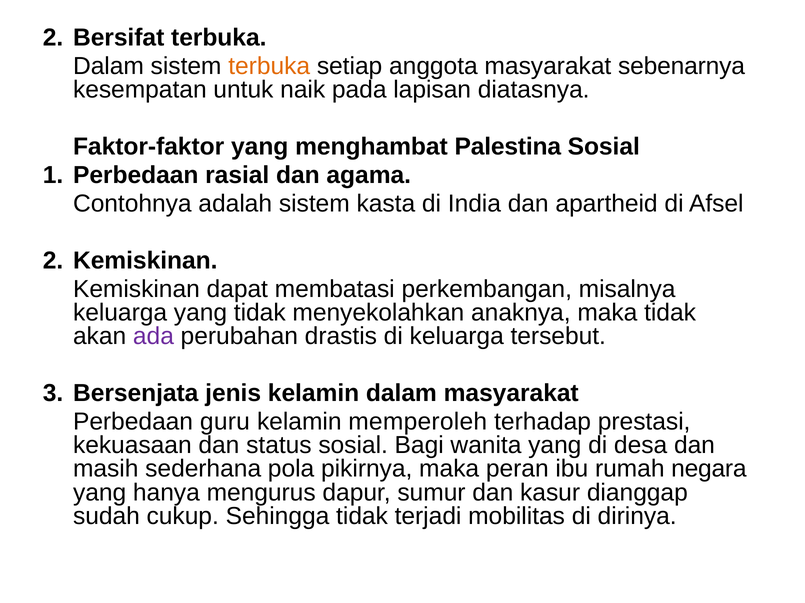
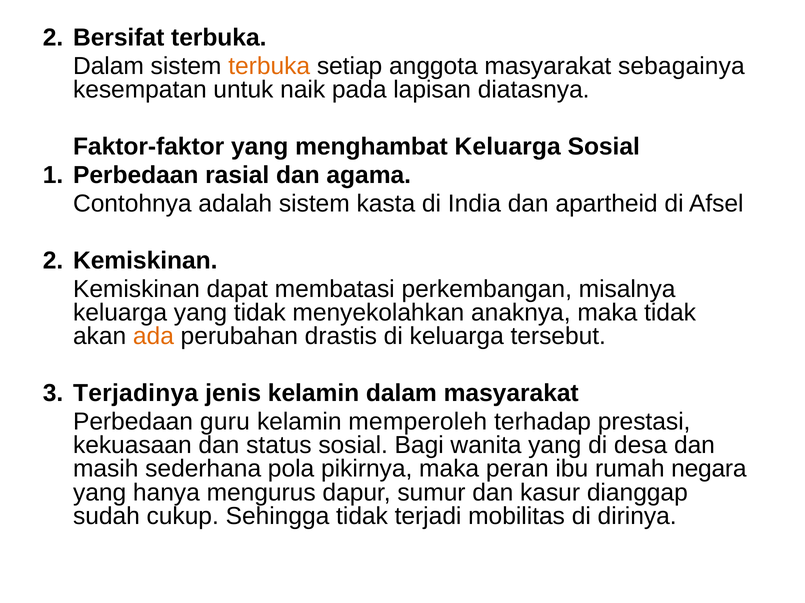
sebenarnya: sebenarnya -> sebagainya
menghambat Palestina: Palestina -> Keluarga
ada colour: purple -> orange
Bersenjata: Bersenjata -> Terjadinya
